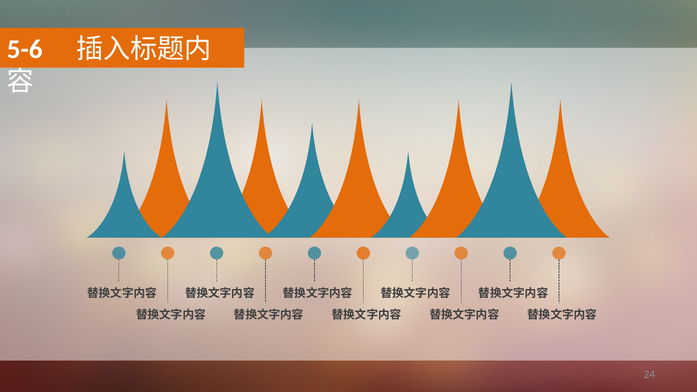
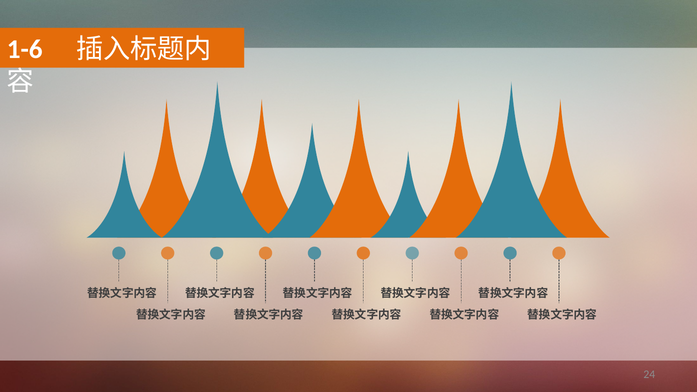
5-6: 5-6 -> 1-6
